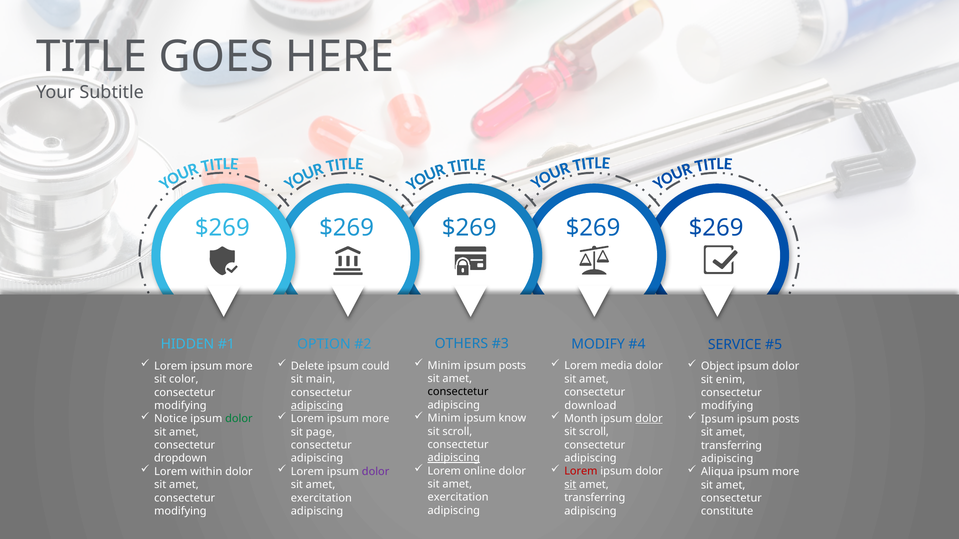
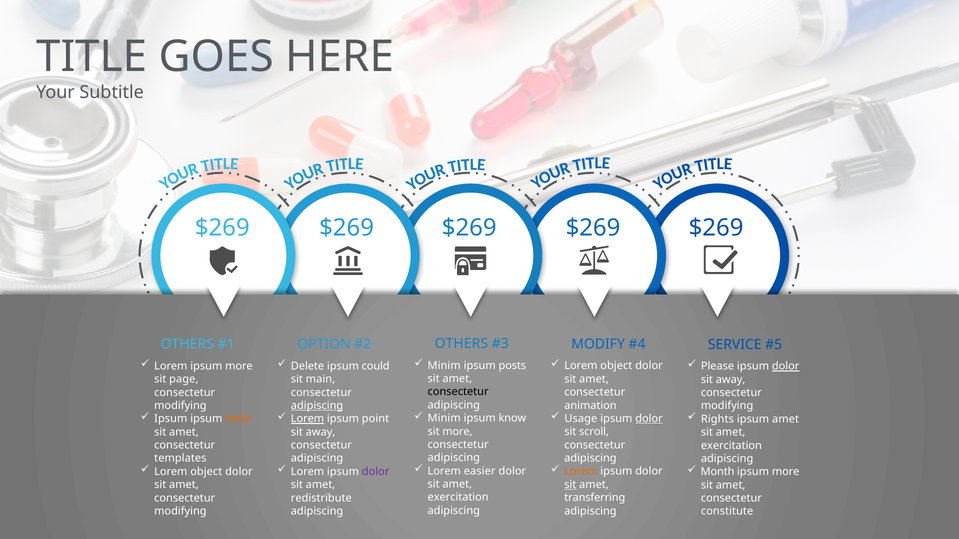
HIDDEN at (187, 345): HIDDEN -> OTHERS
media at (616, 366): media -> object
Object: Object -> Please
dolor at (786, 367) underline: none -> present
color: color -> page
enim at (731, 380): enim -> away
download: download -> animation
Month: Month -> Usage
Notice at (171, 419): Notice -> Ipsum
dolor at (239, 419) colour: green -> orange
Lorem at (307, 419) underline: none -> present
more at (376, 419): more -> point
Ipsum at (717, 419): Ipsum -> Rights
posts at (786, 419): posts -> amet
scroll at (457, 432): scroll -> more
page at (320, 432): page -> away
transferring at (731, 446): transferring -> exercitation
adipiscing at (454, 458) underline: present -> none
dropdown: dropdown -> templates
online: online -> easier
Lorem at (581, 472) colour: red -> orange
within at (206, 472): within -> object
Aliqua: Aliqua -> Month
exercitation at (321, 498): exercitation -> redistribute
